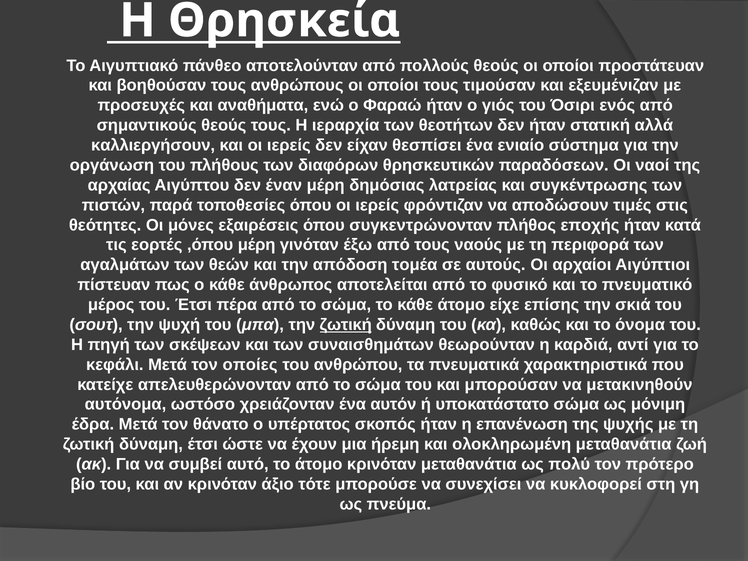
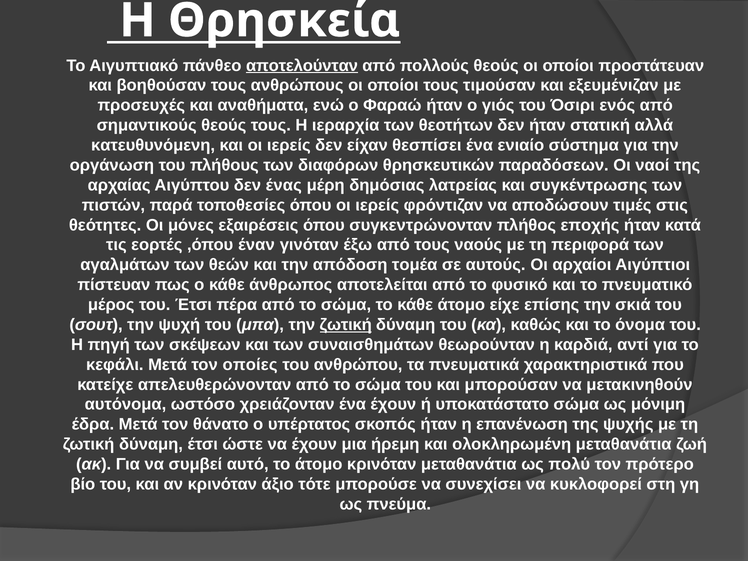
αποτελούνταν underline: none -> present
καλλιεργήσουν: καλλιεργήσουν -> κατευθυνόμενη
έναν: έναν -> ένας
,όπου μέρη: μέρη -> έναν
ένα αυτόν: αυτόν -> έχουν
